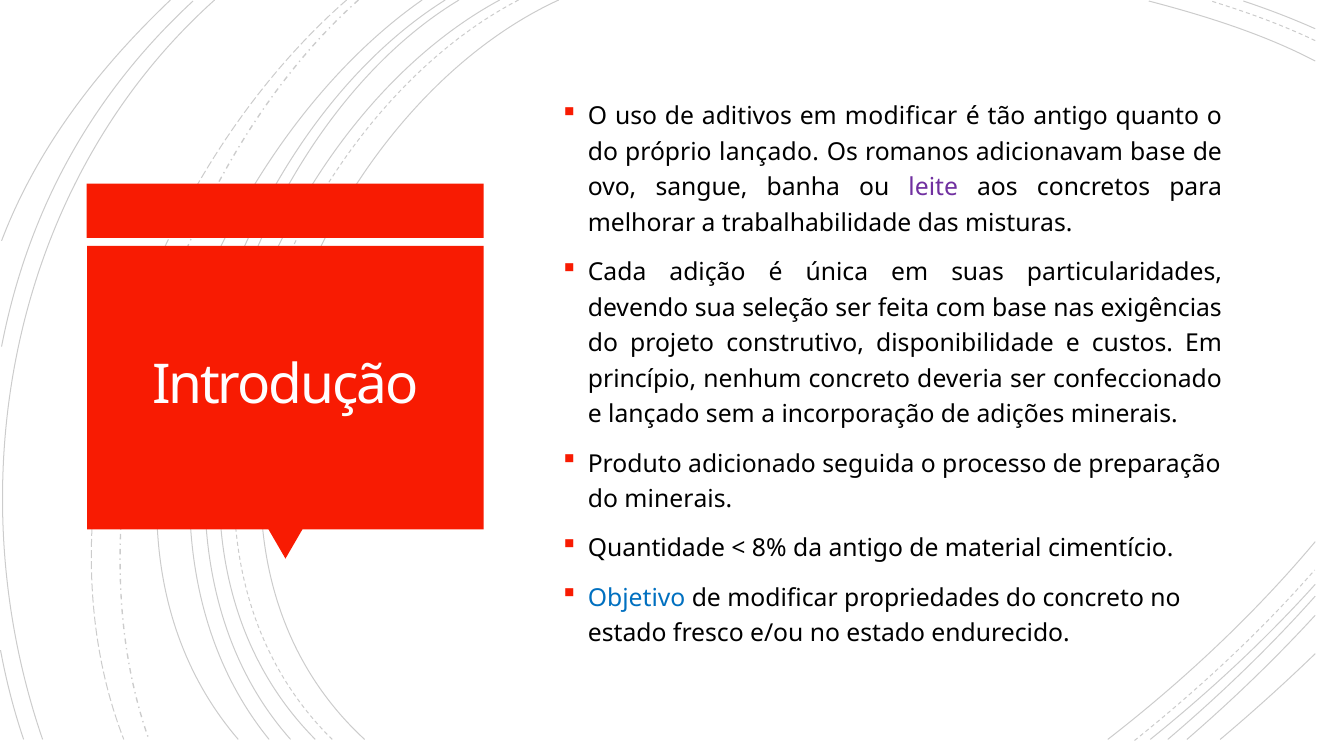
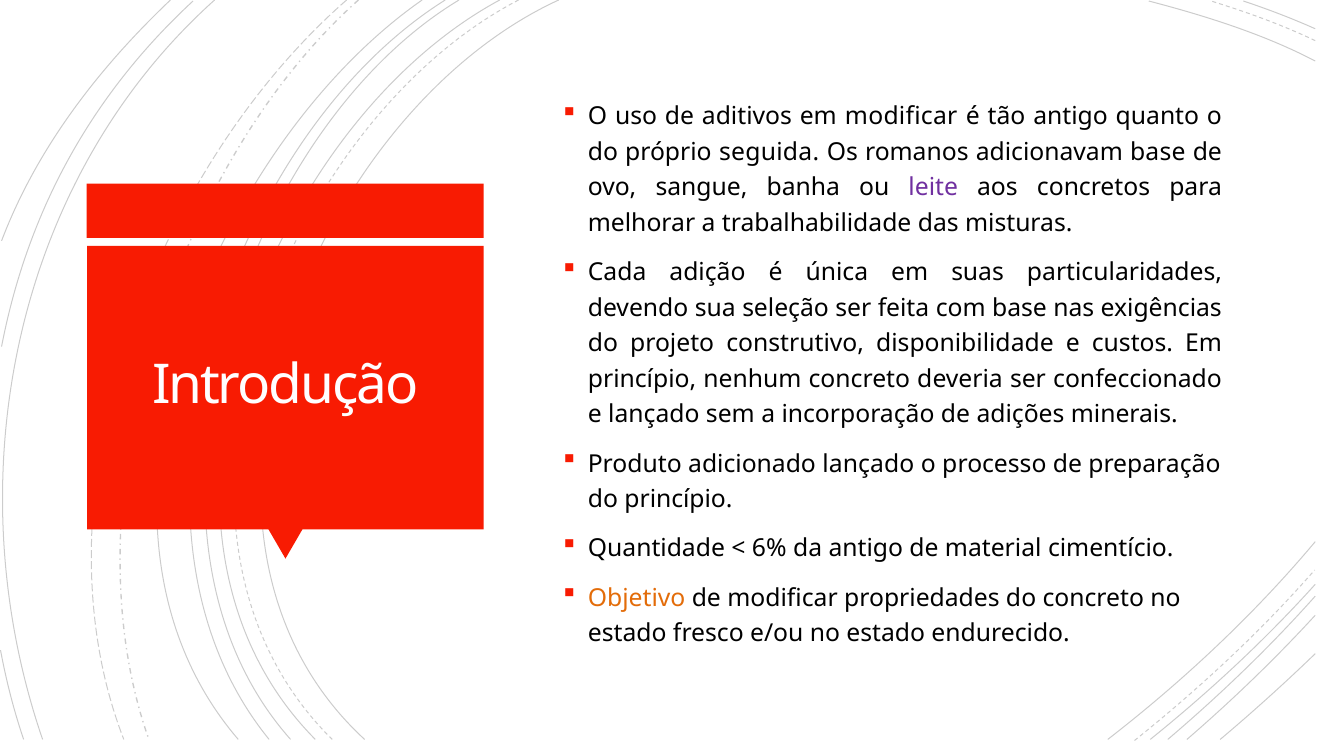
próprio lançado: lançado -> seguida
adicionado seguida: seguida -> lançado
do minerais: minerais -> princípio
8%: 8% -> 6%
Objetivo colour: blue -> orange
